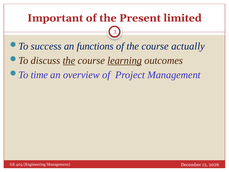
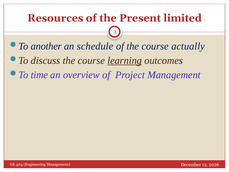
Important: Important -> Resources
success: success -> another
functions: functions -> schedule
the at (69, 60) underline: present -> none
